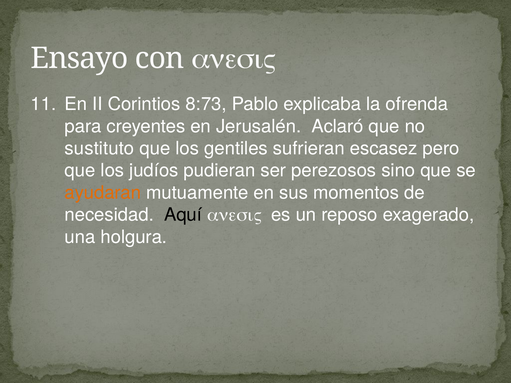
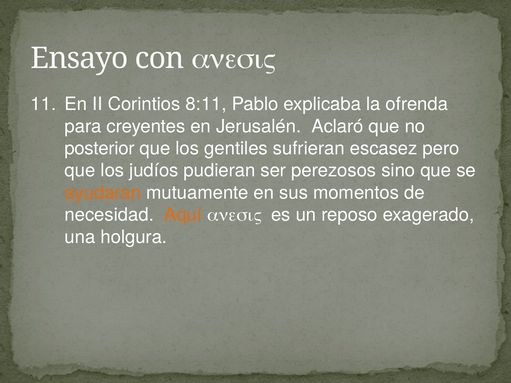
8:73: 8:73 -> 8:11
sustituto: sustituto -> posterior
Aquí colour: black -> orange
